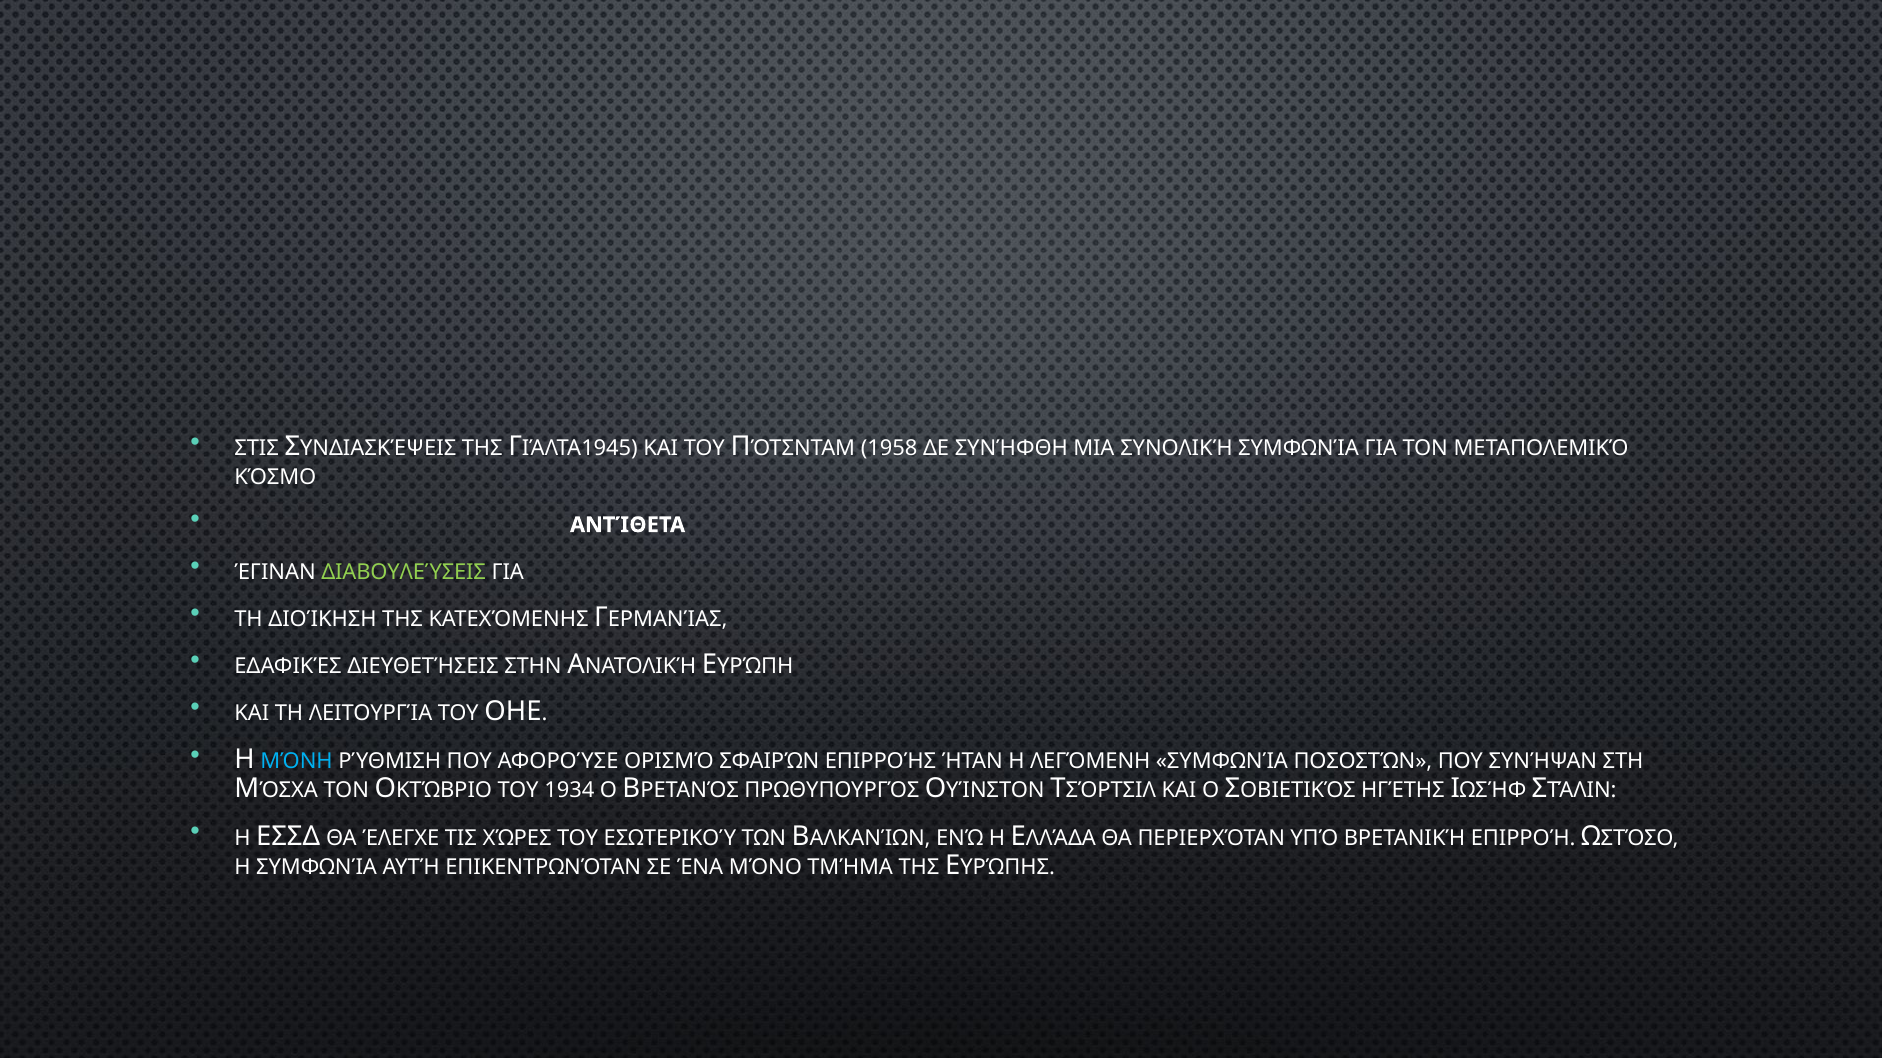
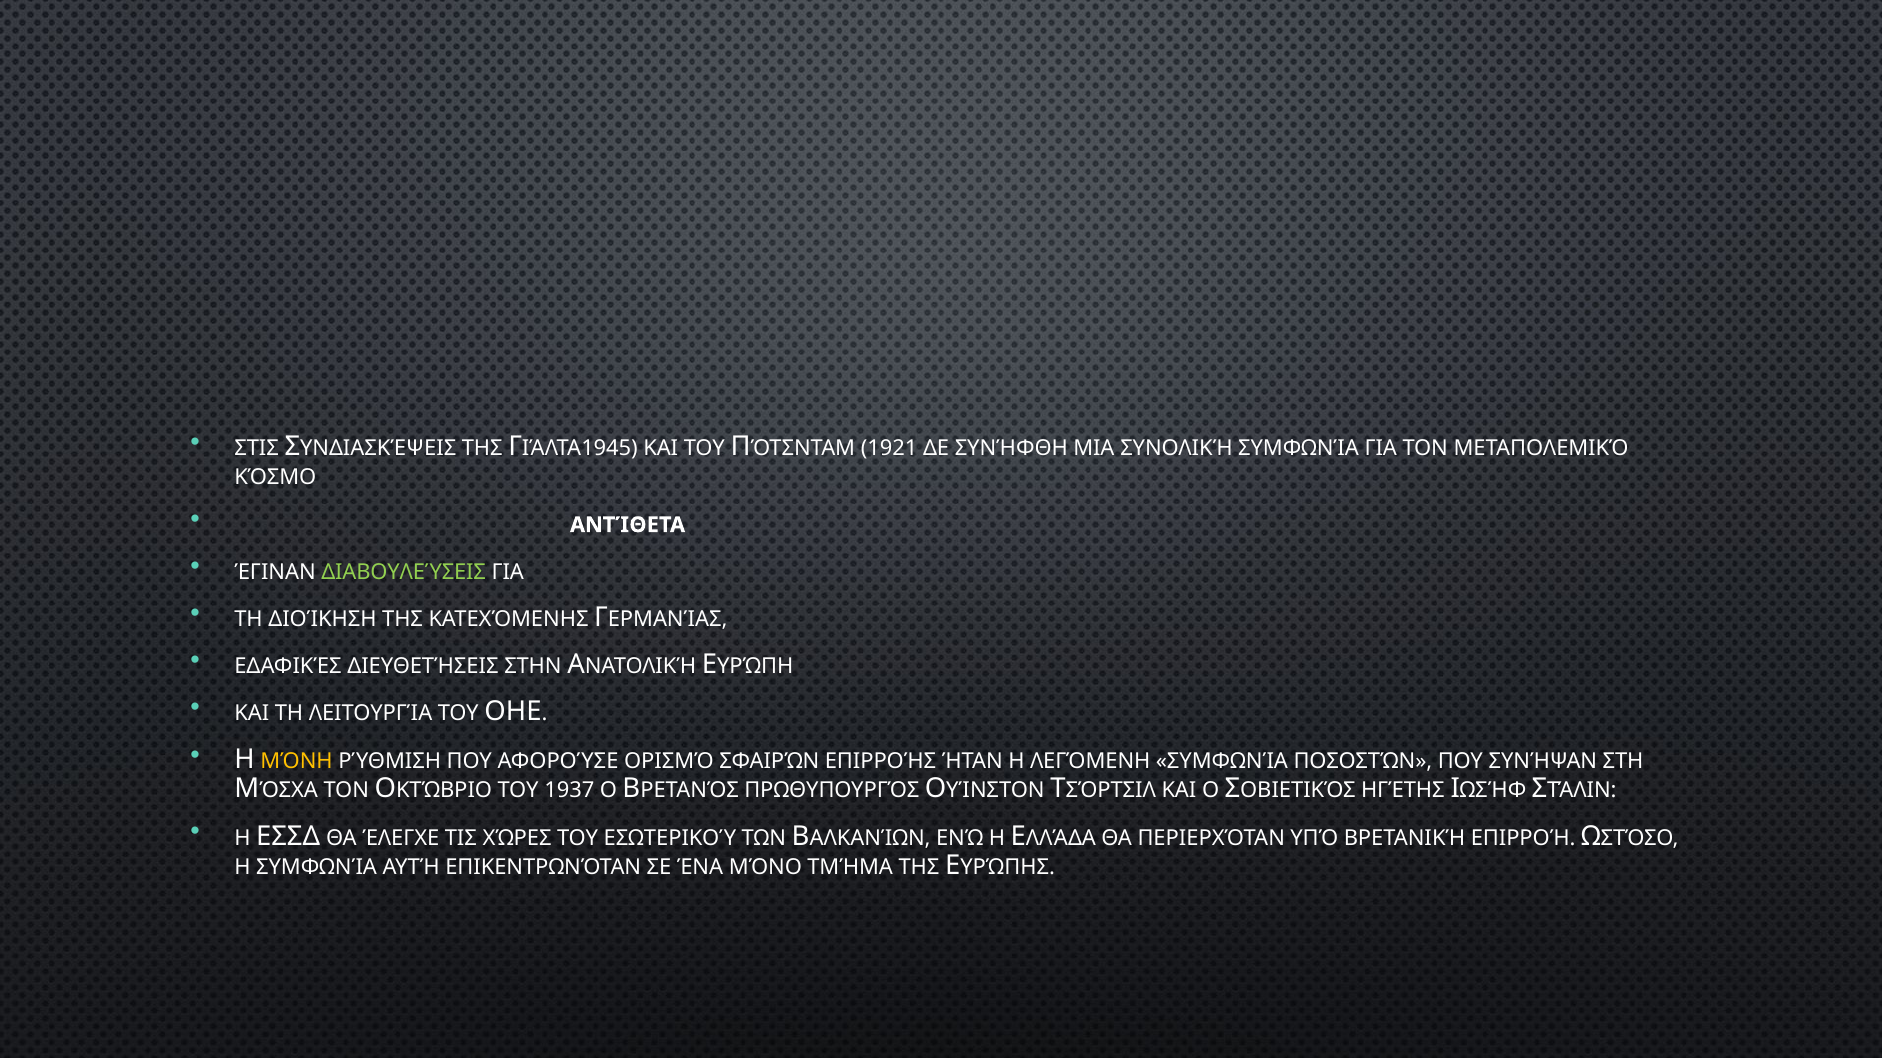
1958: 1958 -> 1921
ΜΌΝΗ colour: light blue -> yellow
1934: 1934 -> 1937
